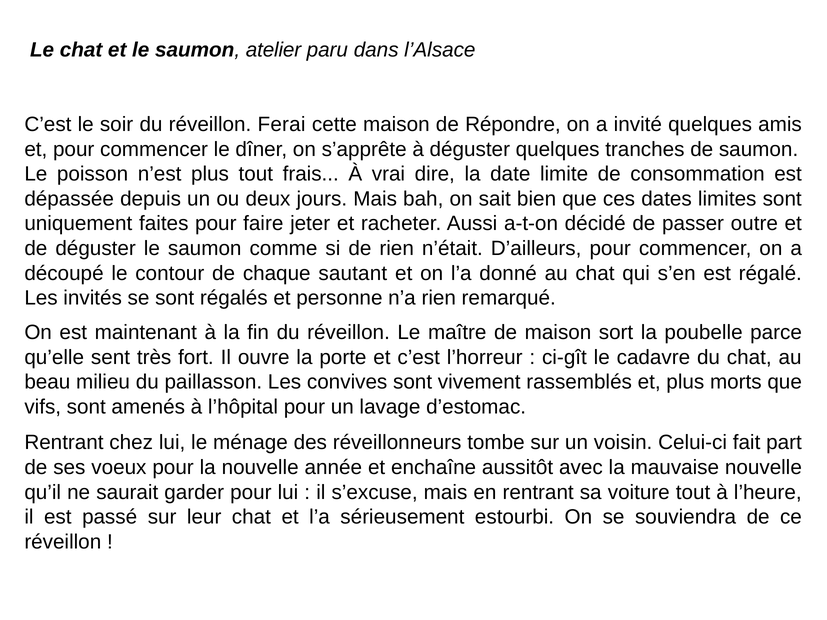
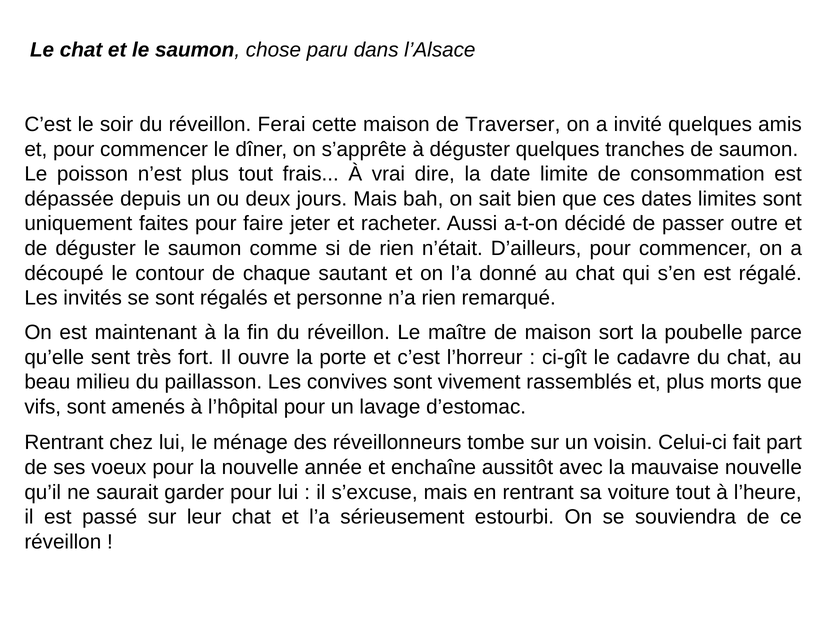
atelier: atelier -> chose
Répondre: Répondre -> Traverser
